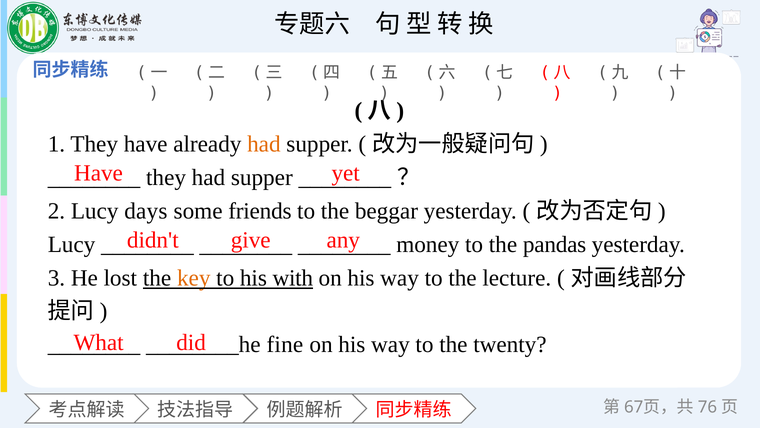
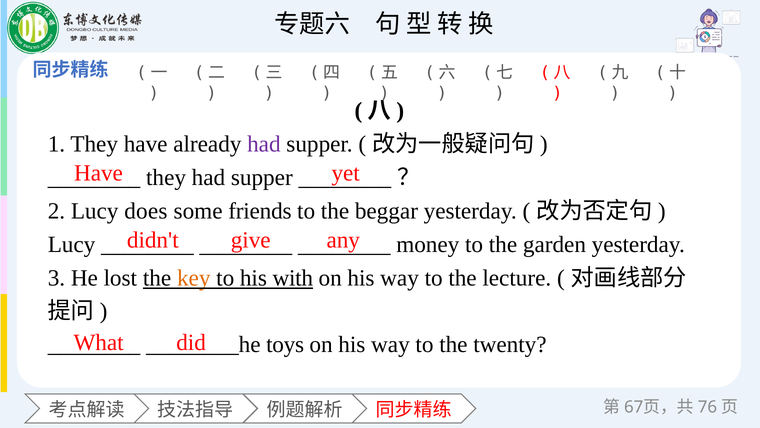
had at (264, 144) colour: orange -> purple
days: days -> does
pandas: pandas -> garden
fine: fine -> toys
